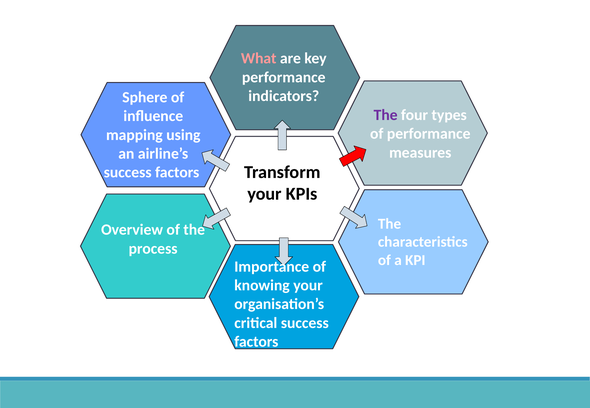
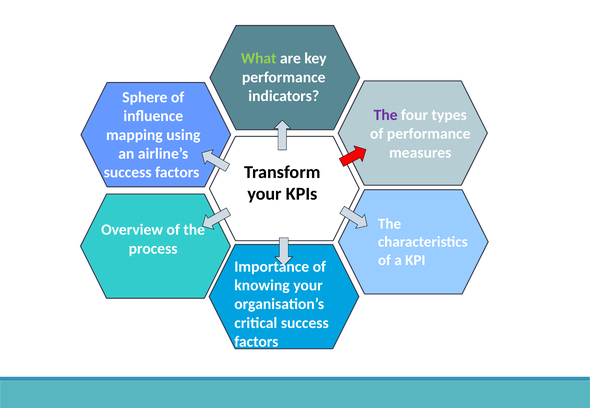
What colour: pink -> light green
